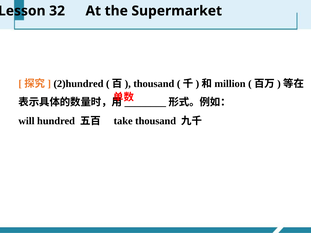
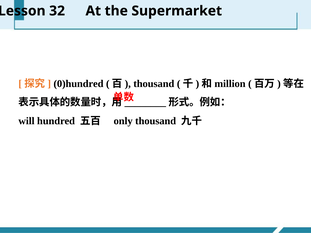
2)hundred: 2)hundred -> 0)hundred
take: take -> only
